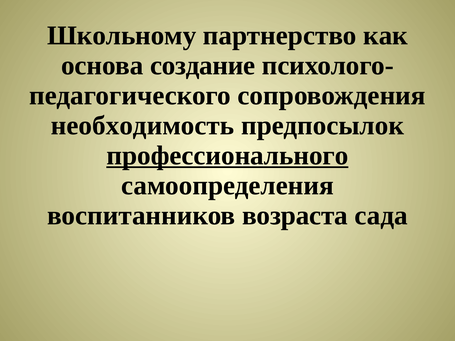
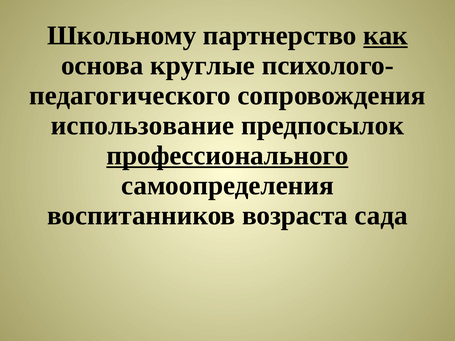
как underline: none -> present
создание: создание -> круглые
необходимость: необходимость -> использование
